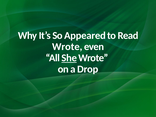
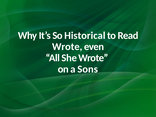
Appeared: Appeared -> Historical
She underline: present -> none
Drop: Drop -> Sons
